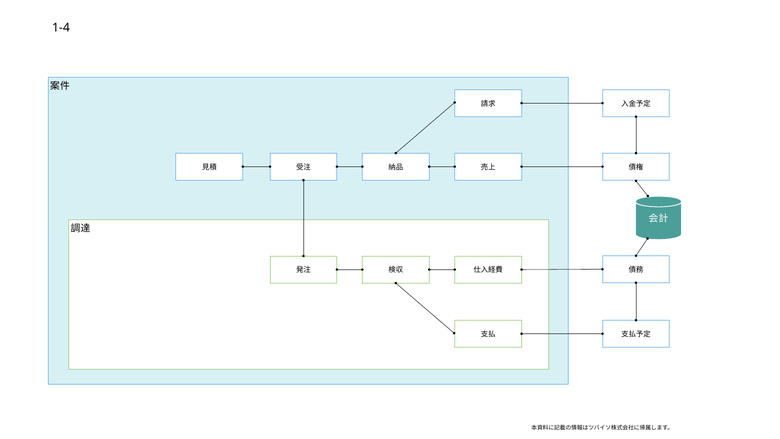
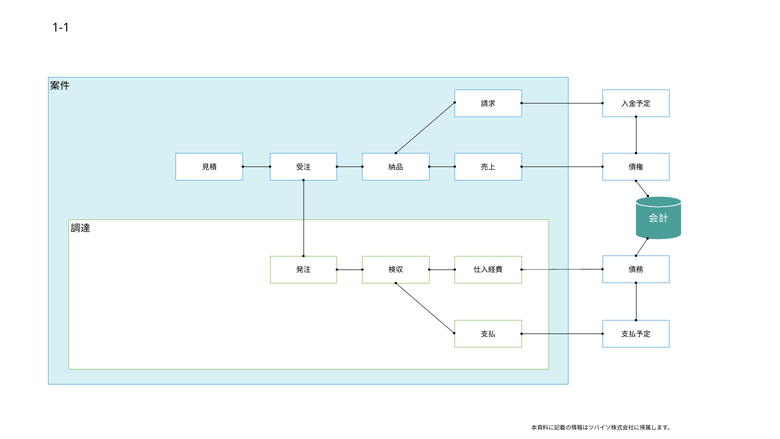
1-4: 1-4 -> 1-1
